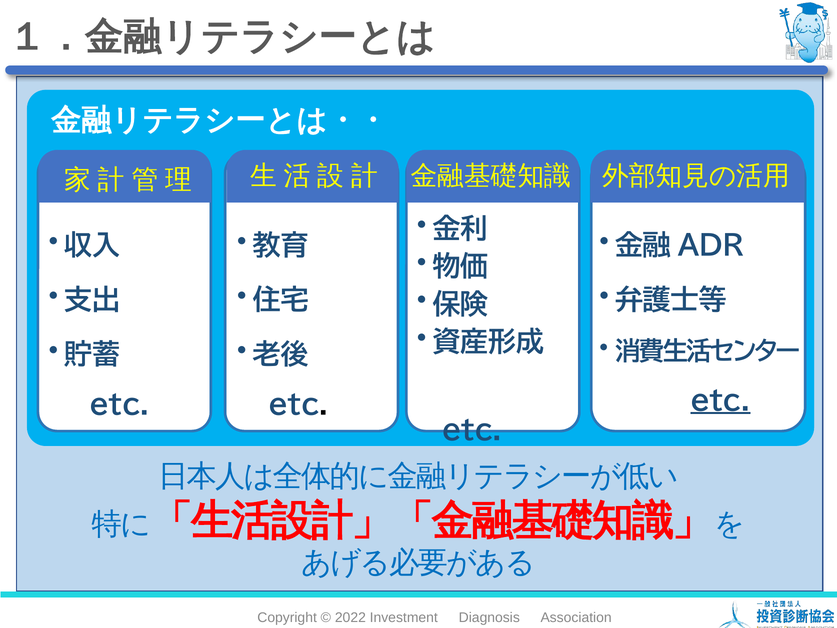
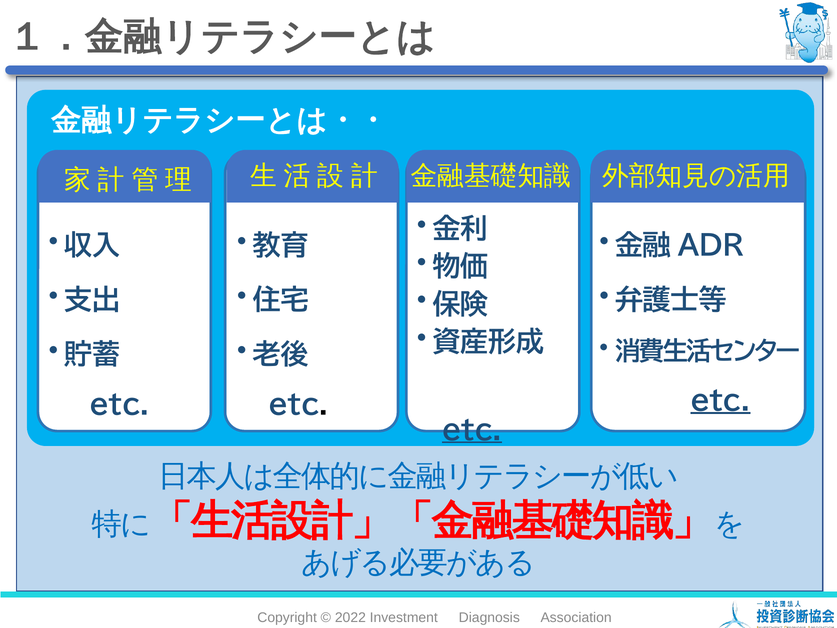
etc at (472, 430) underline: none -> present
